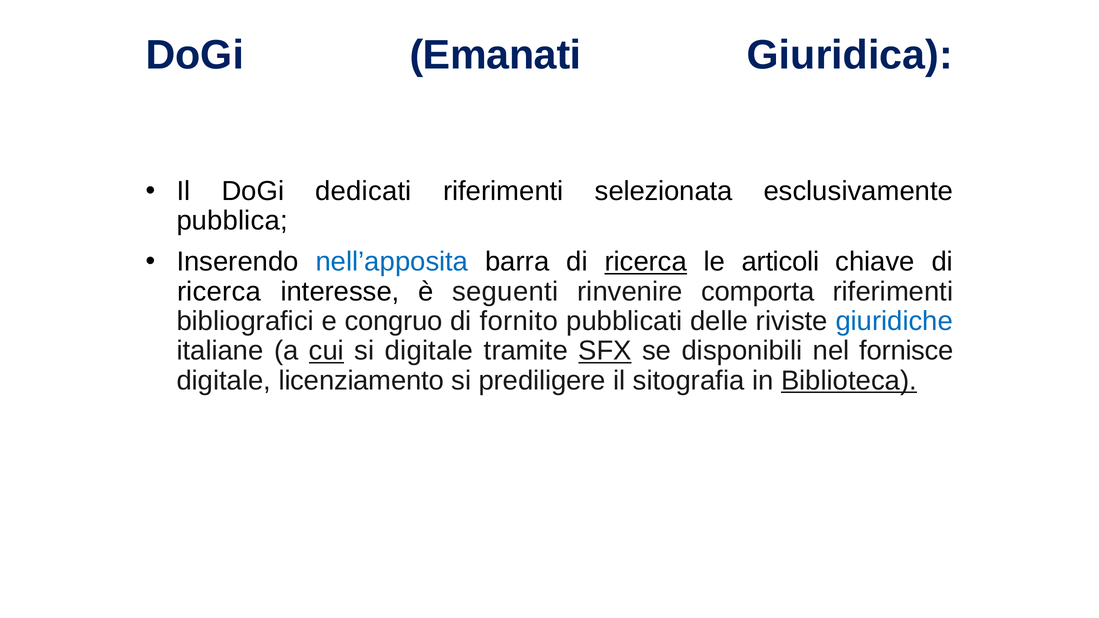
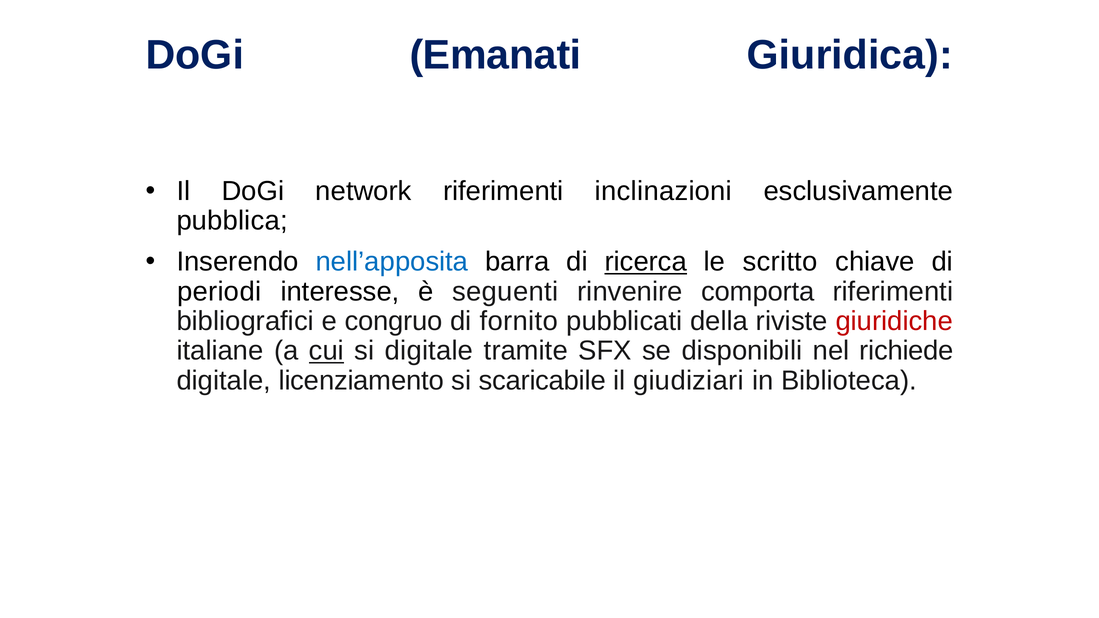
dedicati: dedicati -> network
selezionata: selezionata -> inclinazioni
articoli: articoli -> scritto
ricerca at (219, 292): ricerca -> periodi
delle: delle -> della
giuridiche colour: blue -> red
SFX underline: present -> none
fornisce: fornisce -> richiede
prediligere: prediligere -> scaricabile
sitografia: sitografia -> giudiziari
Biblioteca underline: present -> none
